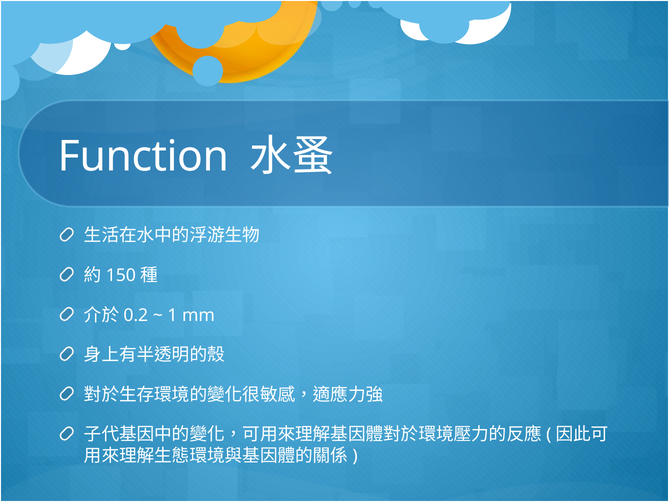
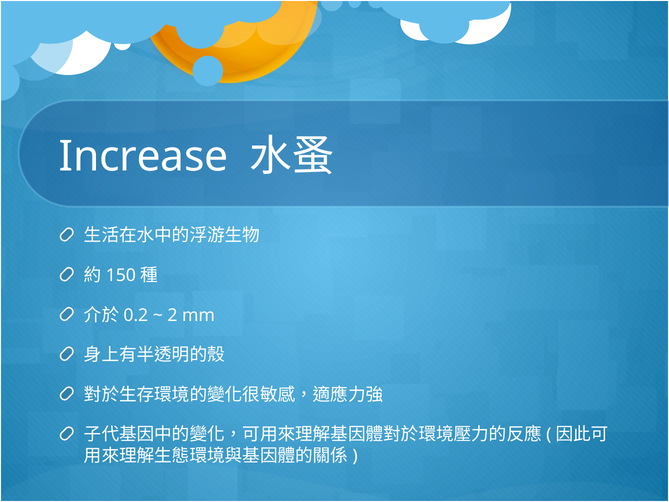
Function: Function -> Increase
1: 1 -> 2
